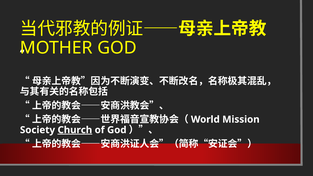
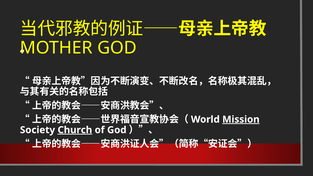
Mission underline: none -> present
